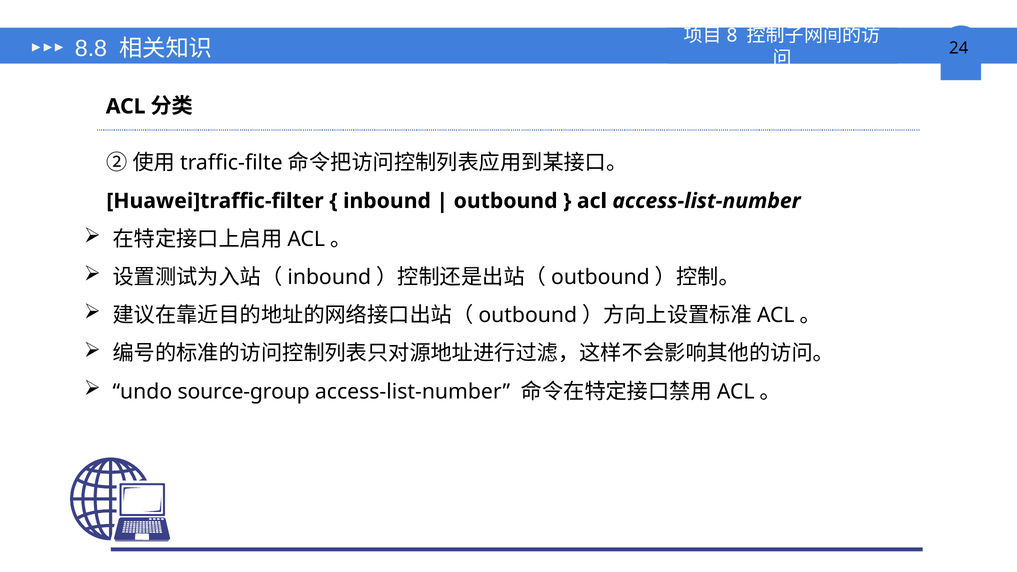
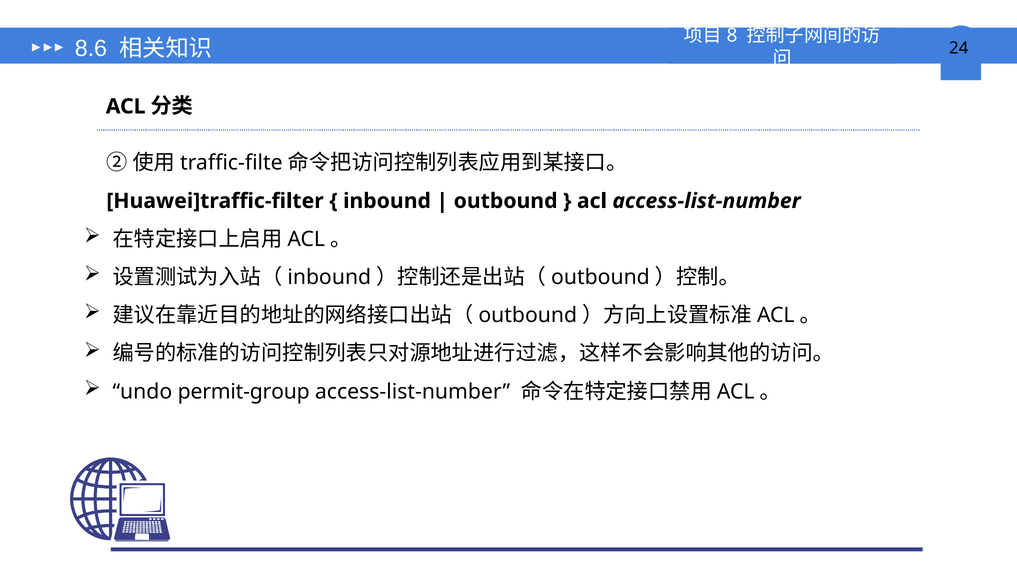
8.8: 8.8 -> 8.6
source-group: source-group -> permit-group
